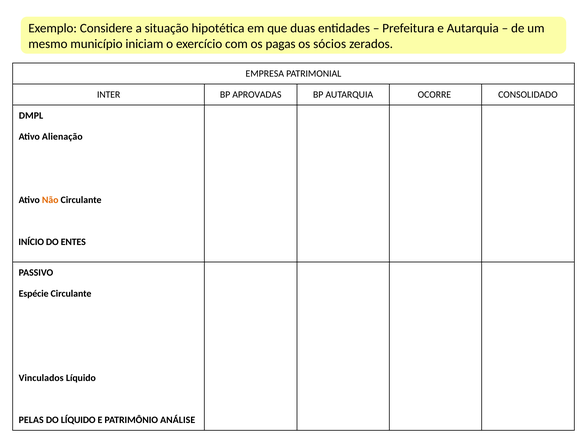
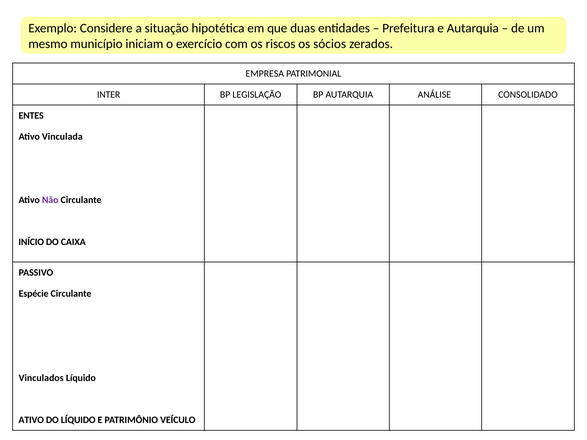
pagas: pagas -> riscos
APROVADAS: APROVADAS -> LEGISLAÇÃO
OCORRE: OCORRE -> ANÁLISE
DMPL: DMPL -> ENTES
Alienação: Alienação -> Vinculada
Não colour: orange -> purple
ENTES: ENTES -> CAIXA
PELAS at (31, 420): PELAS -> ATIVO
ANÁLISE: ANÁLISE -> VEÍCULO
